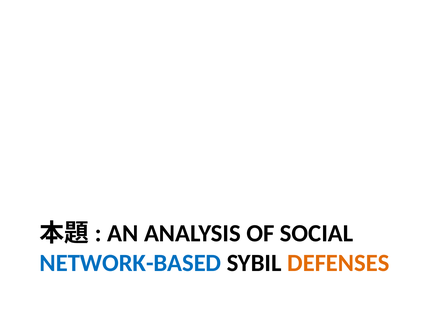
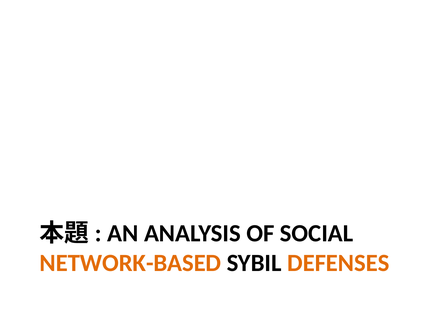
NETWORK-BASED colour: blue -> orange
